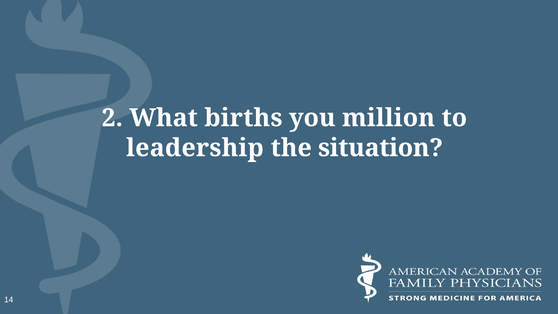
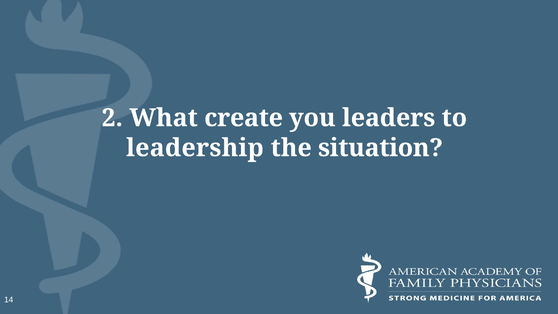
births: births -> create
million: million -> leaders
